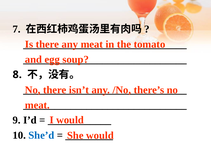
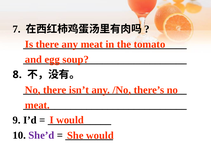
She’d colour: blue -> purple
